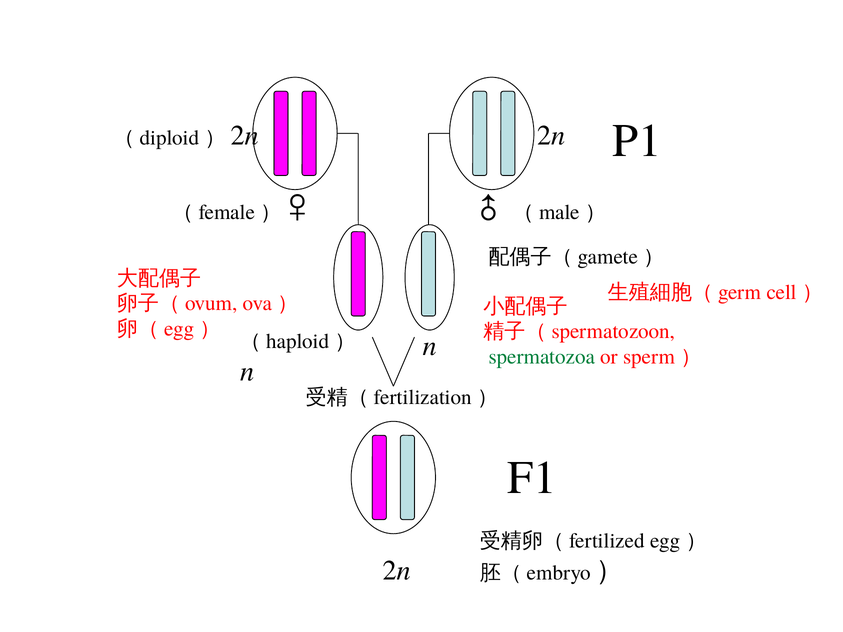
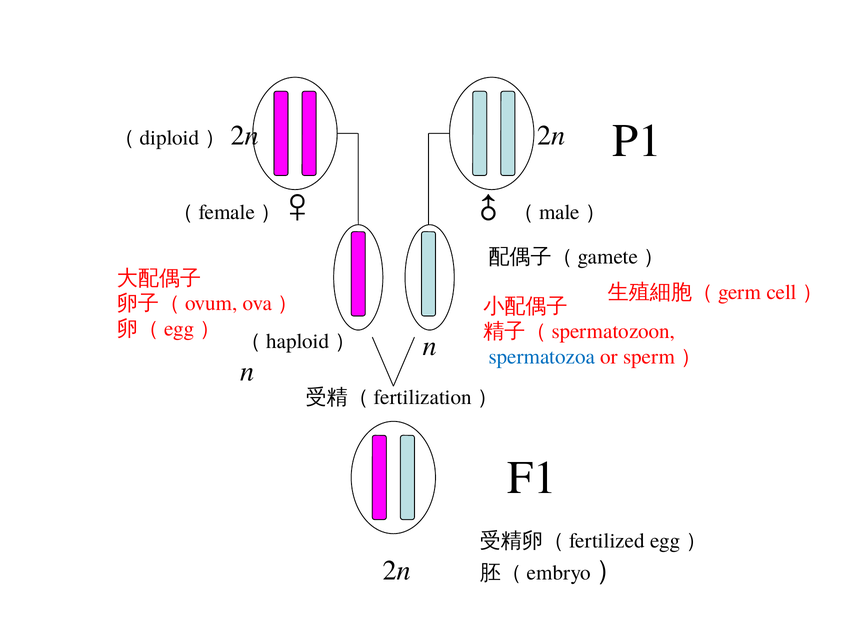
spermatozoa colour: green -> blue
